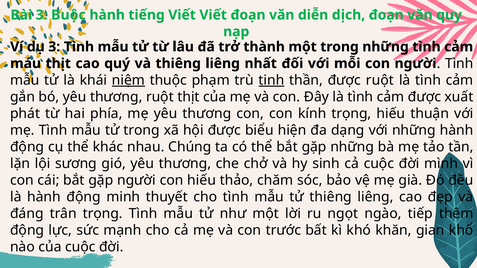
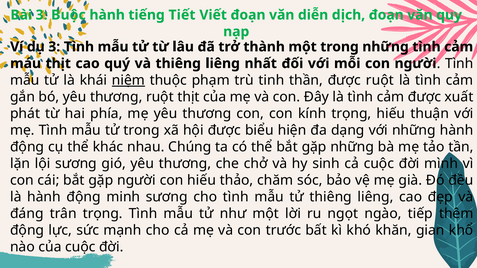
tiếng Viết: Viết -> Tiết
tinh underline: present -> none
minh thuyết: thuyết -> sương
